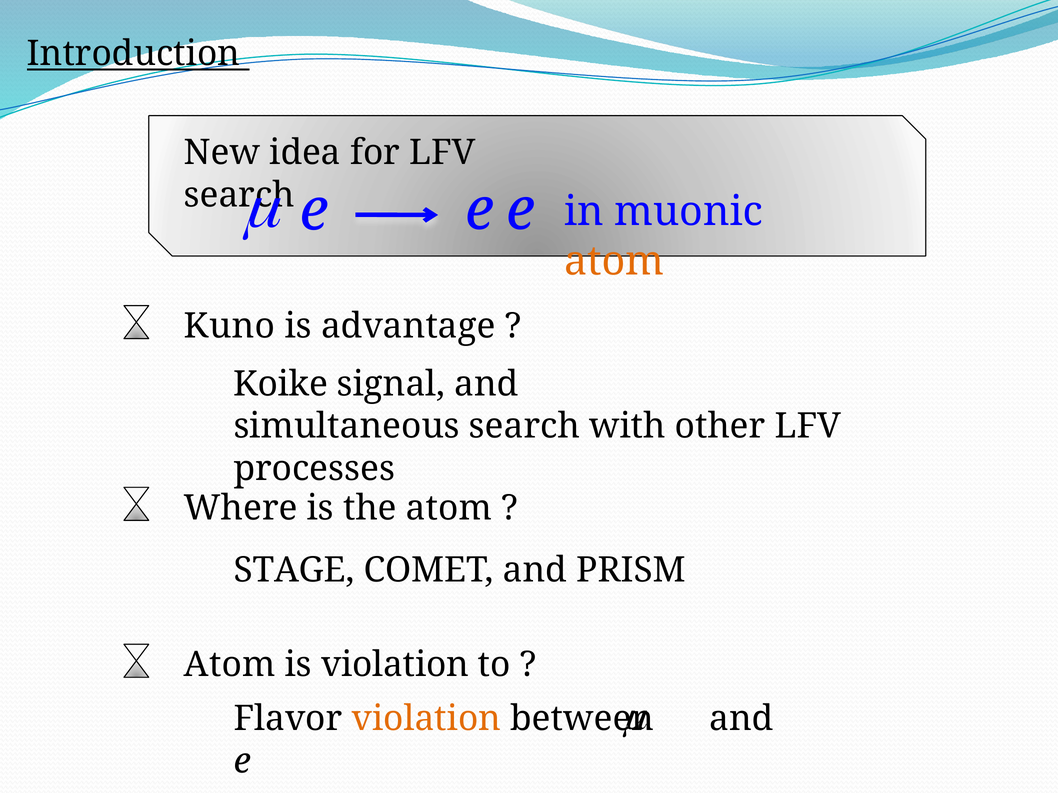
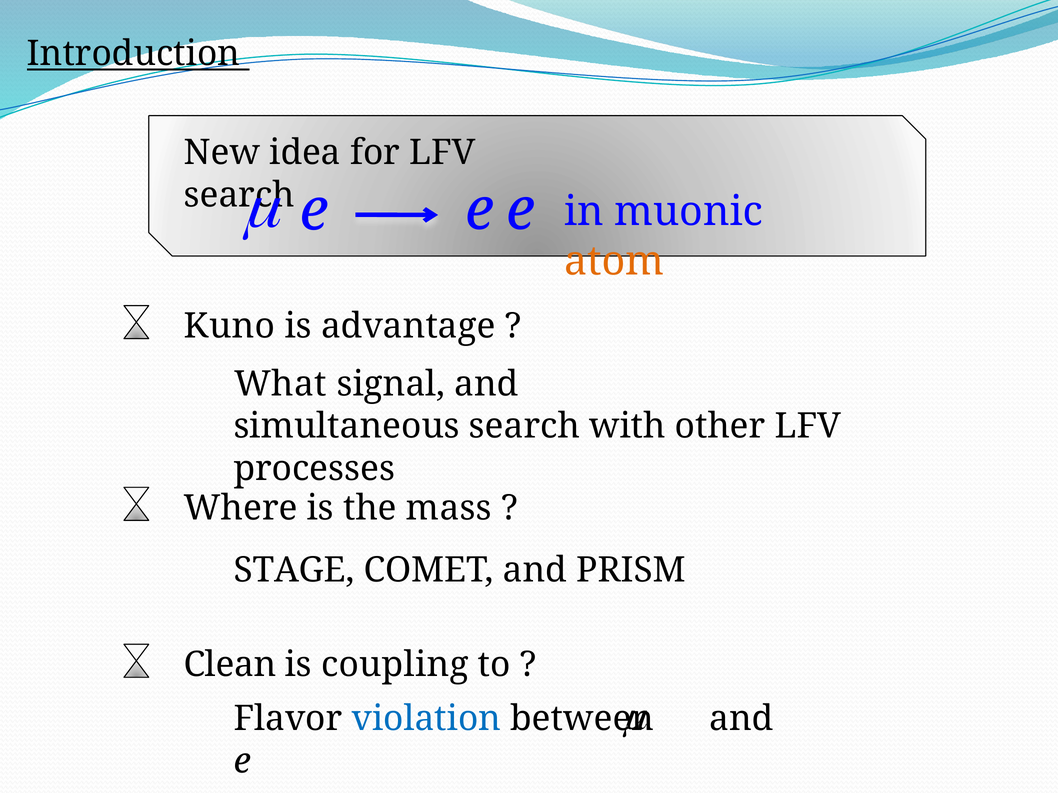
Koike: Koike -> What
the atom: atom -> mass
Atom at (230, 665): Atom -> Clean
is violation: violation -> coupling
violation at (426, 719) colour: orange -> blue
